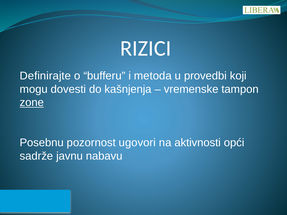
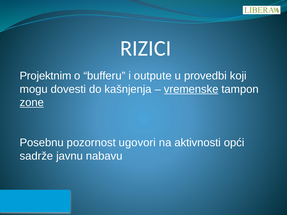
Definirajte: Definirajte -> Projektnim
metoda: metoda -> outpute
vremenske underline: none -> present
